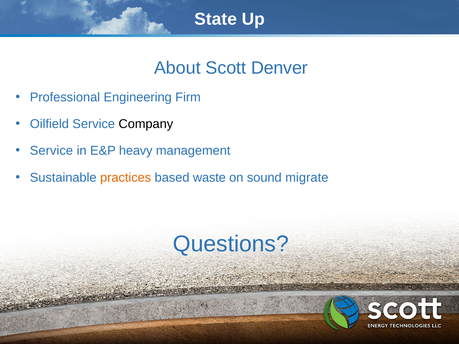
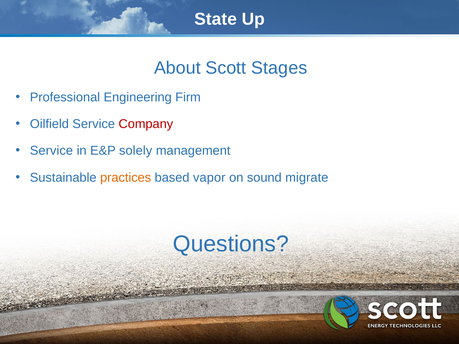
Denver: Denver -> Stages
Company colour: black -> red
heavy: heavy -> solely
waste: waste -> vapor
